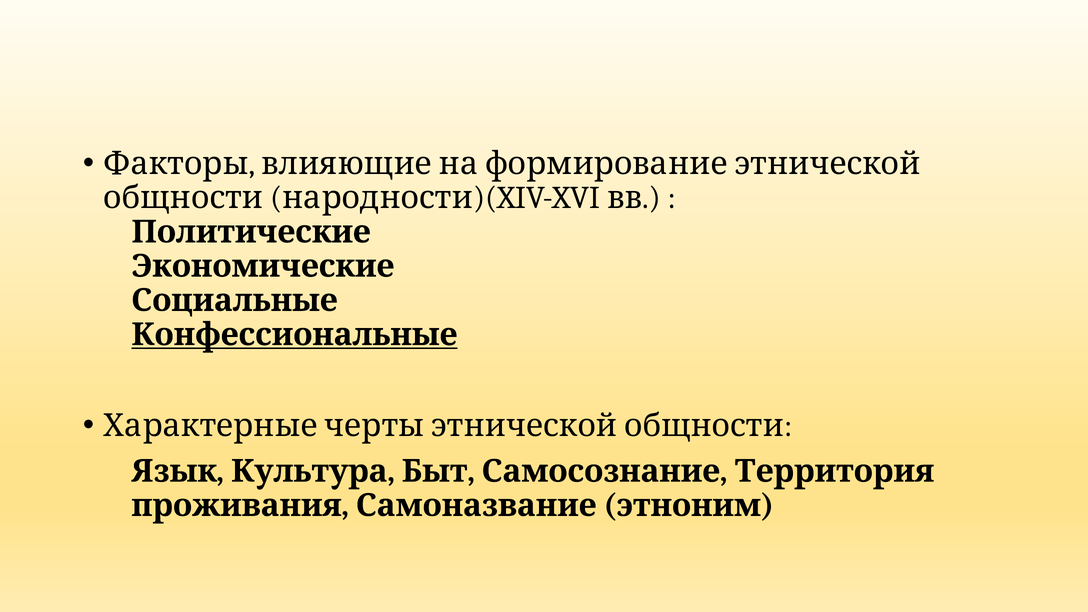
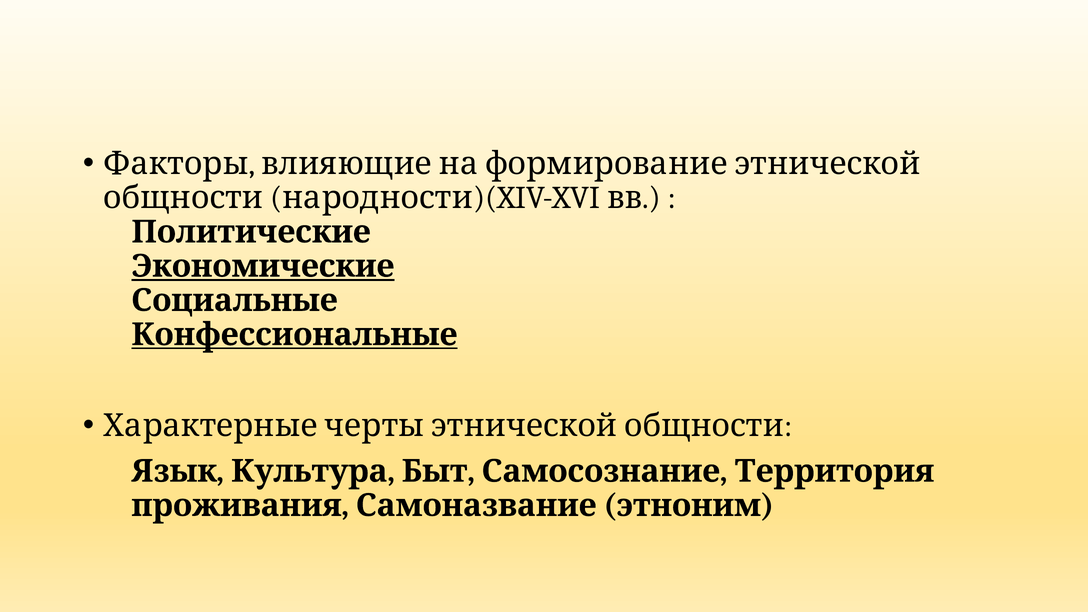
Экономические underline: none -> present
